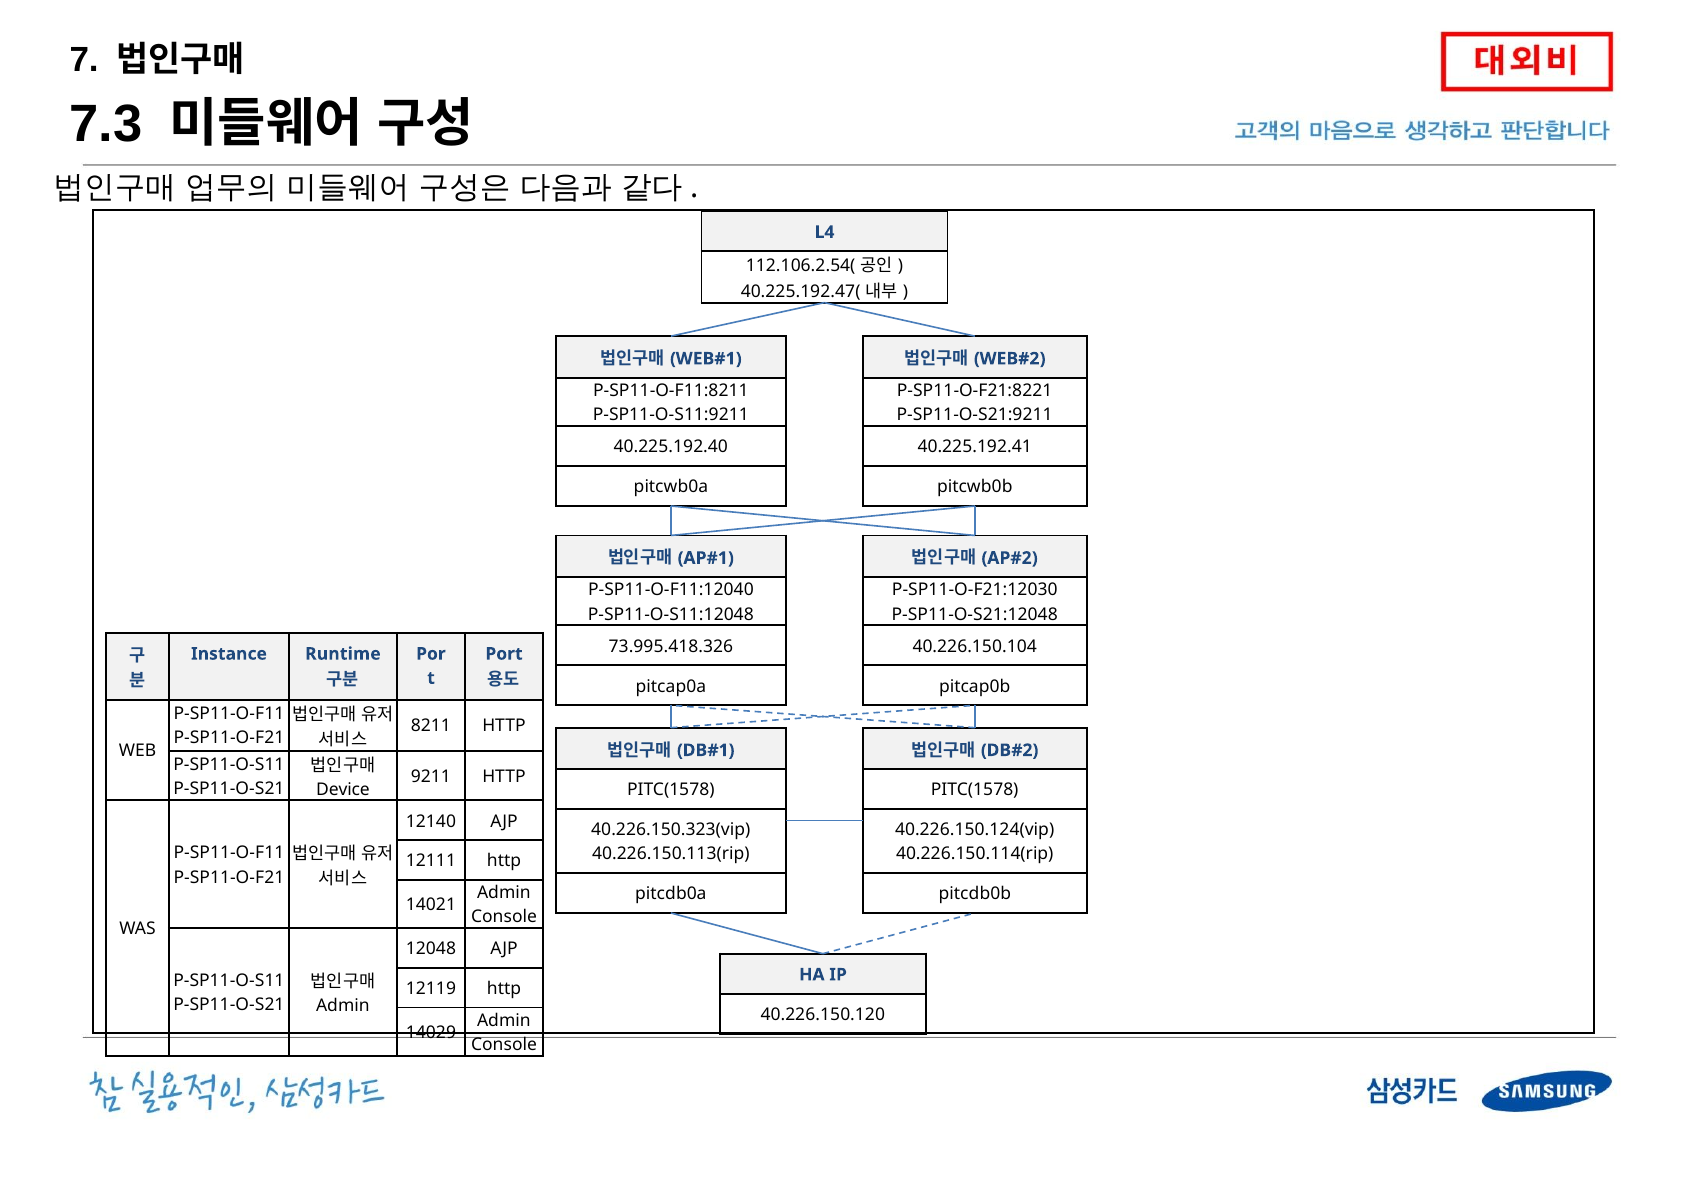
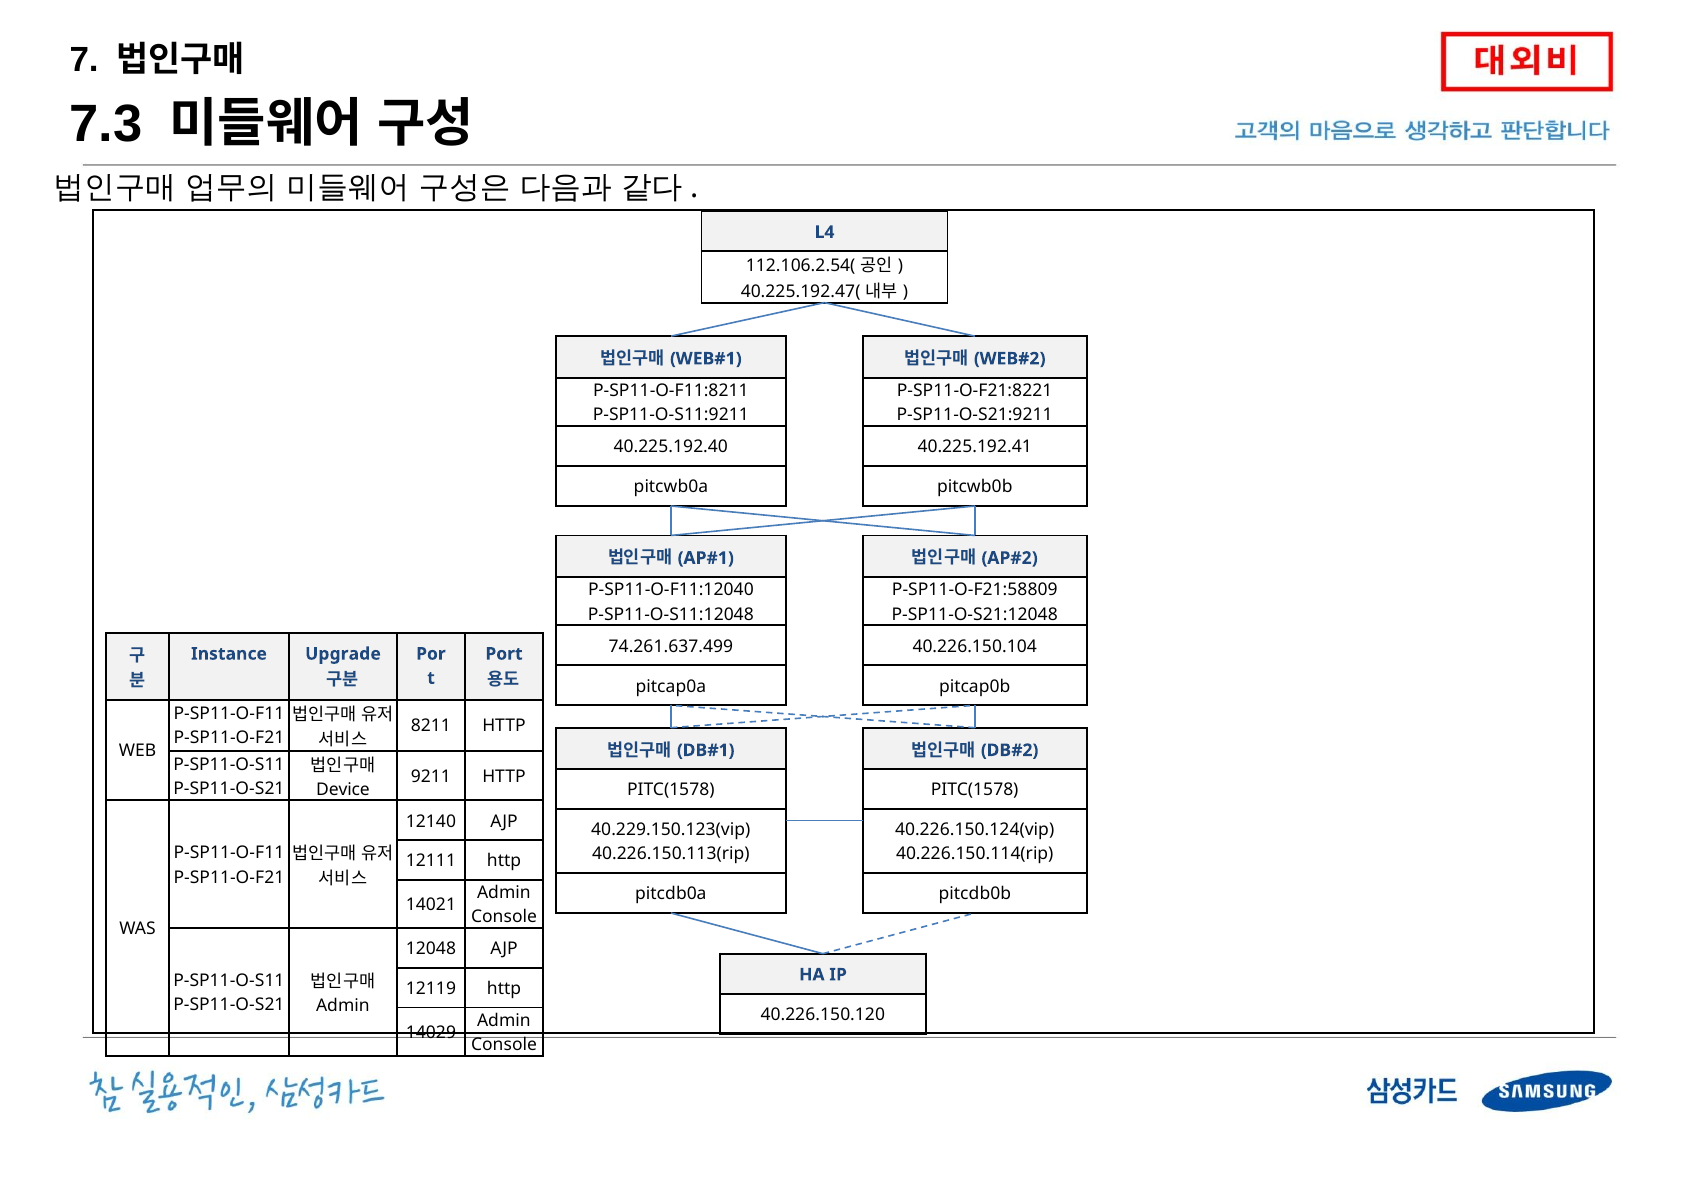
P-SP11-O-F21:12030: P-SP11-O-F21:12030 -> P-SP11-O-F21:58809
73.995.418.326: 73.995.418.326 -> 74.261.637.499
Runtime: Runtime -> Upgrade
40.226.150.323(vip: 40.226.150.323(vip -> 40.229.150.123(vip
